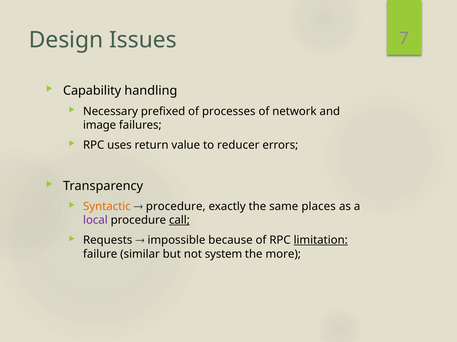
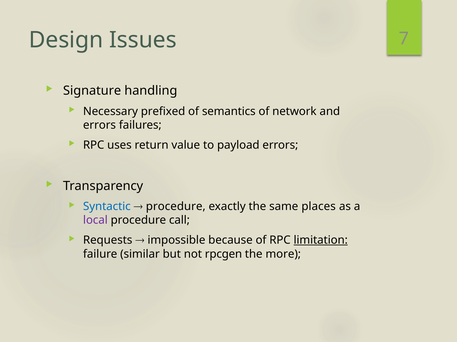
Capability: Capability -> Signature
processes: processes -> semantics
image at (100, 125): image -> errors
reducer: reducer -> payload
Syntactic colour: orange -> blue
call underline: present -> none
system: system -> rpcgen
